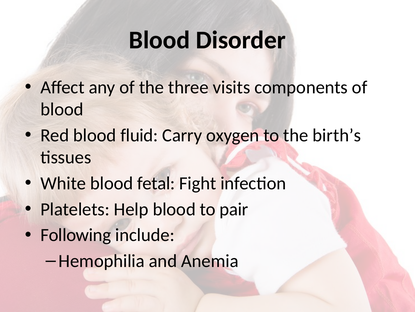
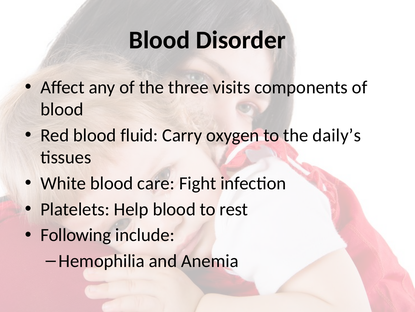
birth’s: birth’s -> daily’s
fetal: fetal -> care
pair: pair -> rest
